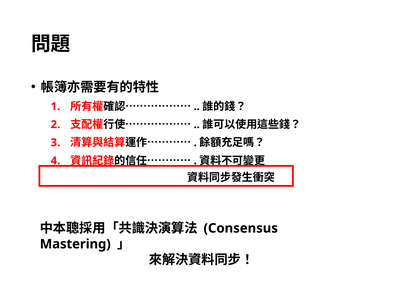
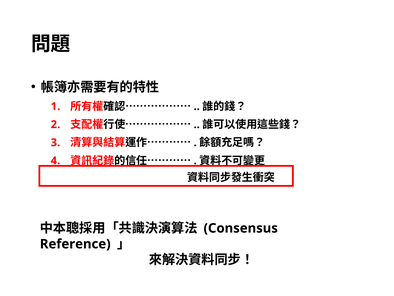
Mastering: Mastering -> Reference
